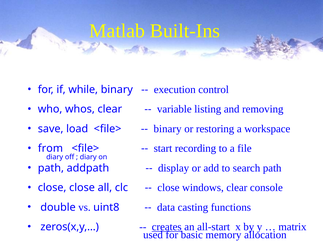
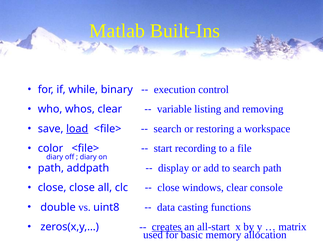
load underline: none -> present
binary at (168, 129): binary -> search
from: from -> color
